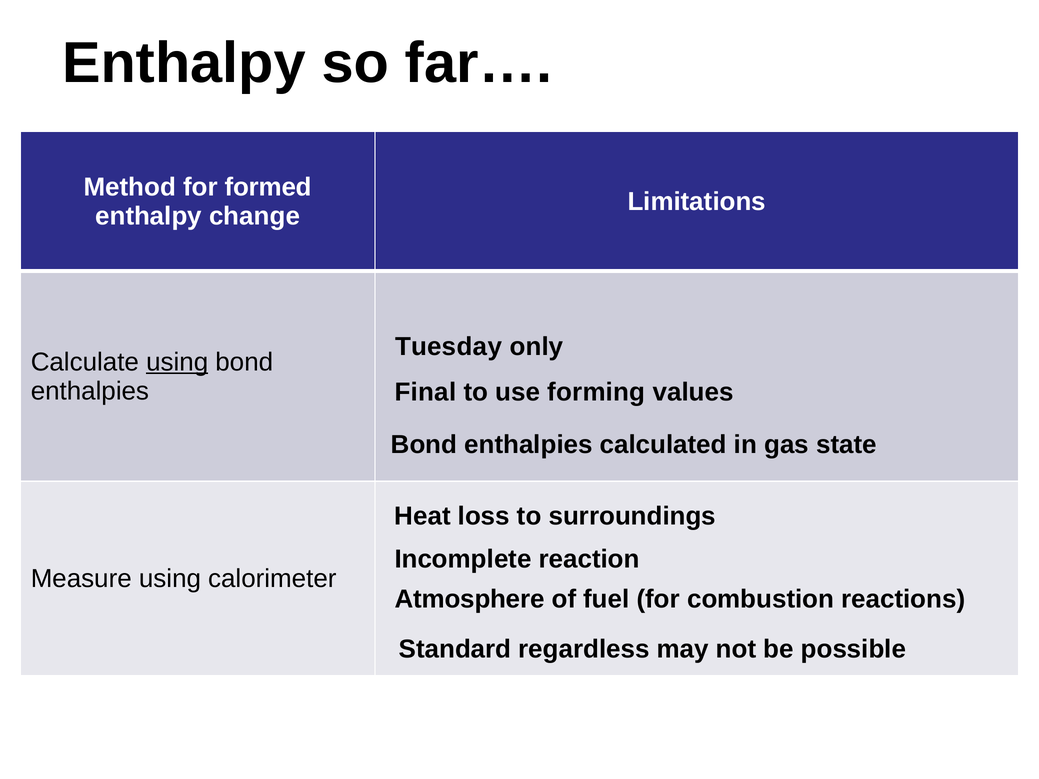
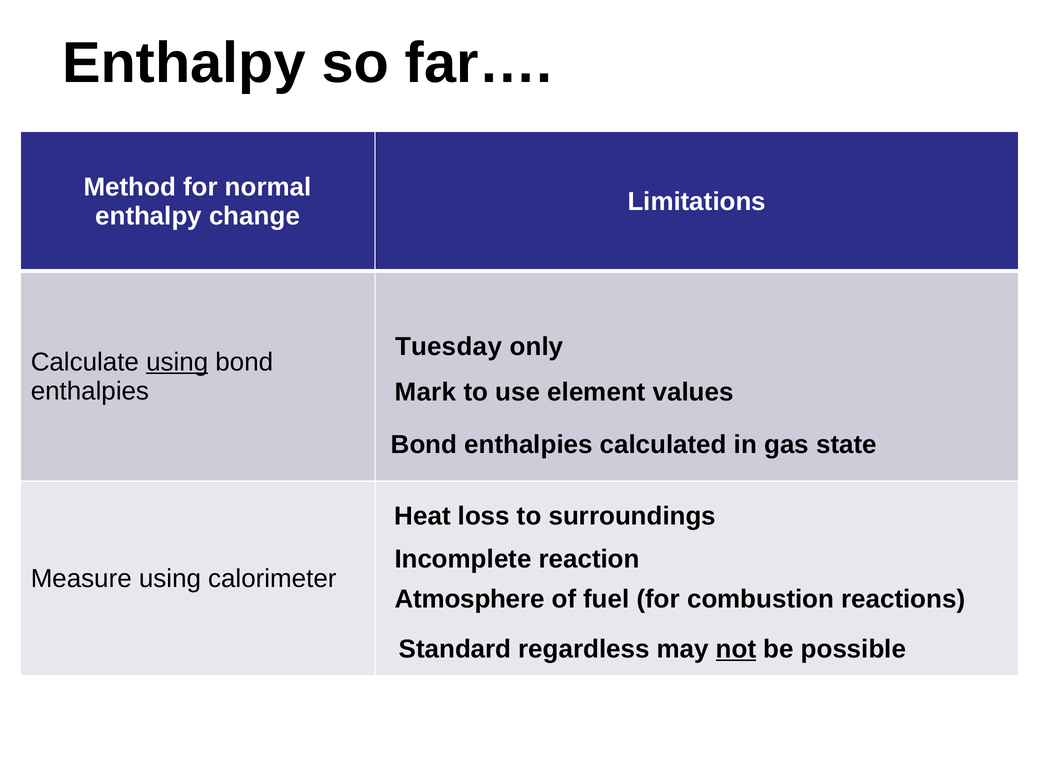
formed: formed -> normal
Final: Final -> Mark
forming: forming -> element
not underline: none -> present
